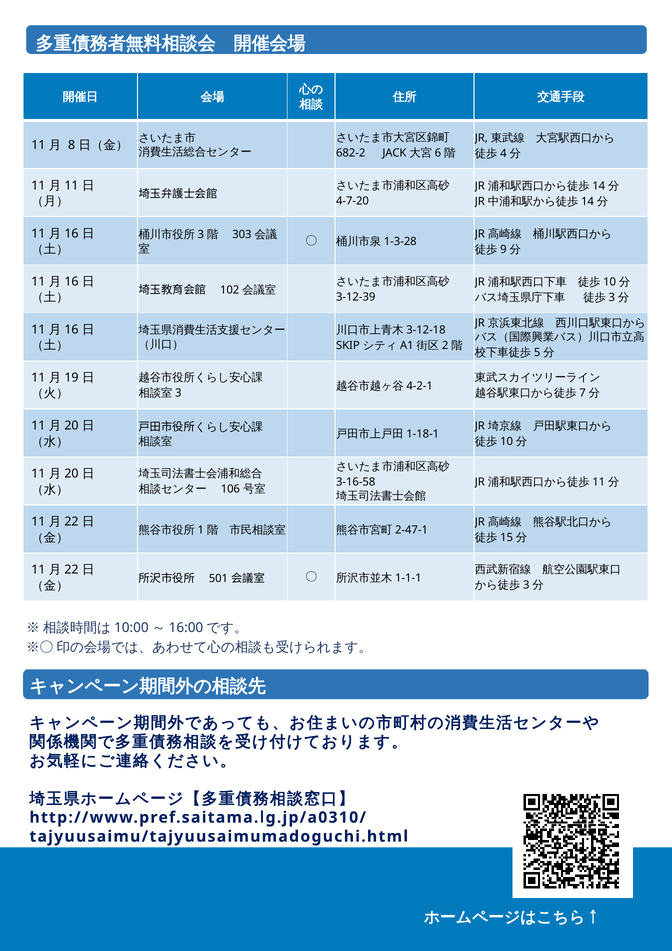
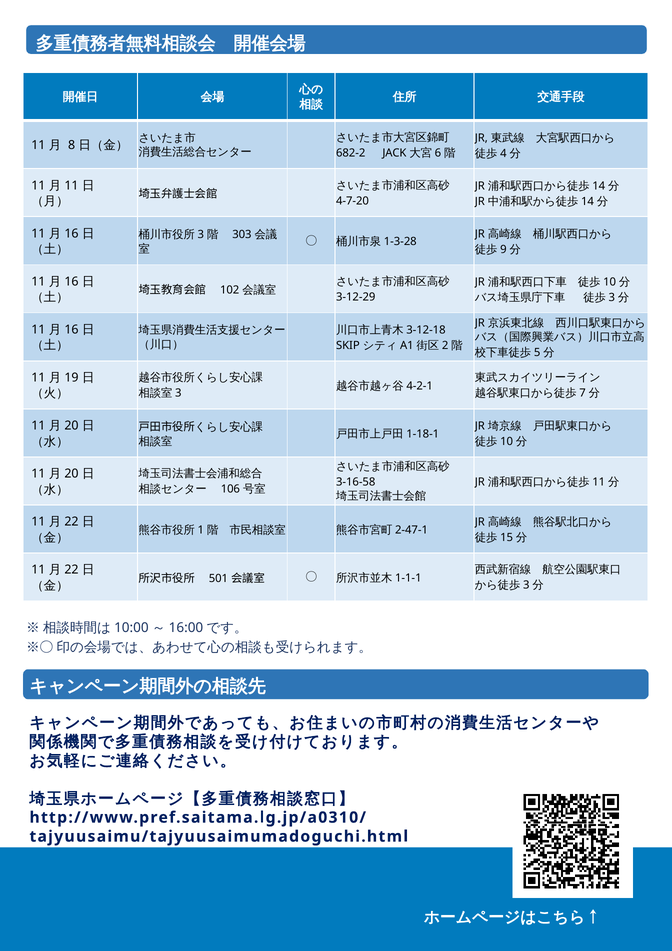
3-12-39: 3-12-39 -> 3-12-29
